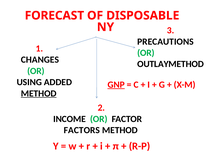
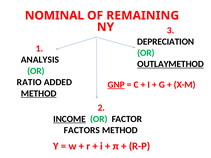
FORECAST: FORECAST -> NOMINAL
DISPOSABLE: DISPOSABLE -> REMAINING
PRECAUTIONS: PRECAUTIONS -> DEPRECIATION
CHANGES: CHANGES -> ANALYSIS
OUTLAYMETHOD underline: none -> present
USING: USING -> RATIO
INCOME underline: none -> present
